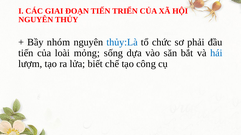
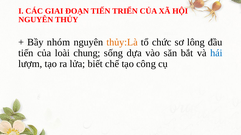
thủy:Là colour: blue -> orange
phải: phải -> lông
mỏng: mỏng -> chung
